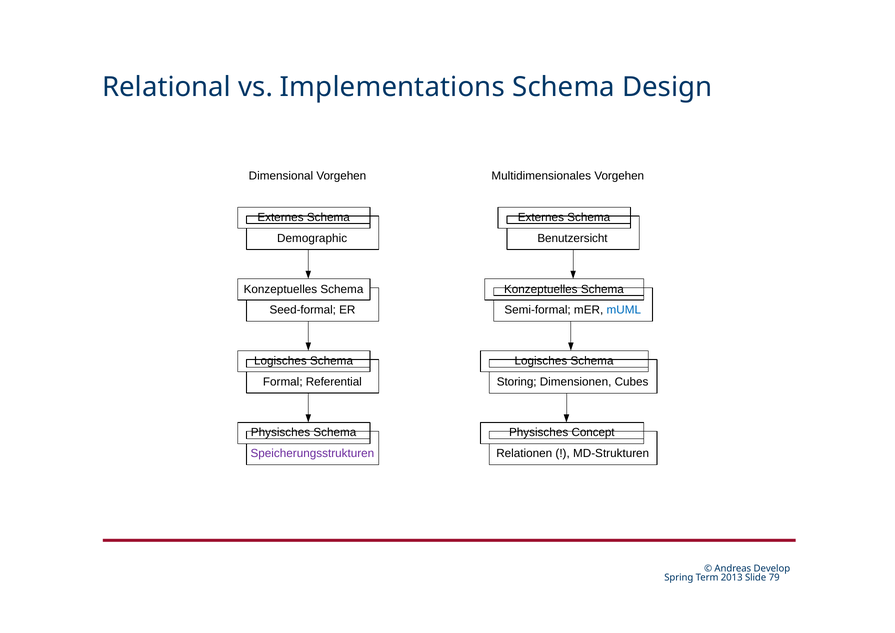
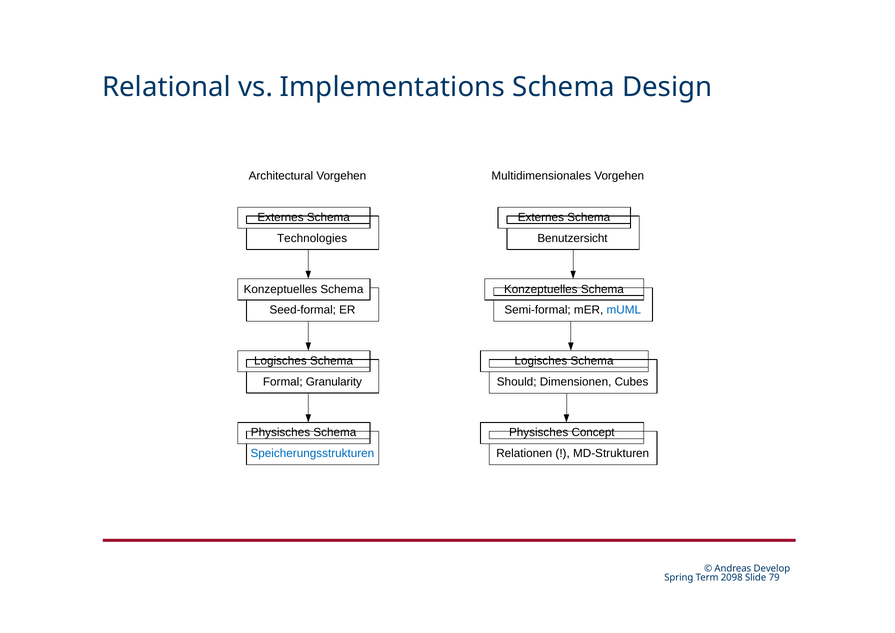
Dimensional: Dimensional -> Architectural
Demographic: Demographic -> Technologies
Referential: Referential -> Granularity
Storing: Storing -> Should
Speicherungsstrukturen colour: purple -> blue
2013: 2013 -> 2098
